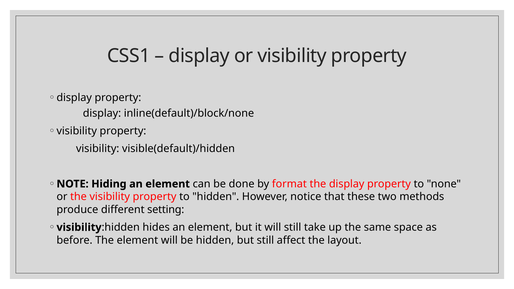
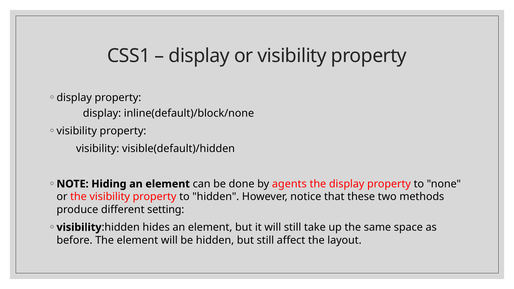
format: format -> agents
